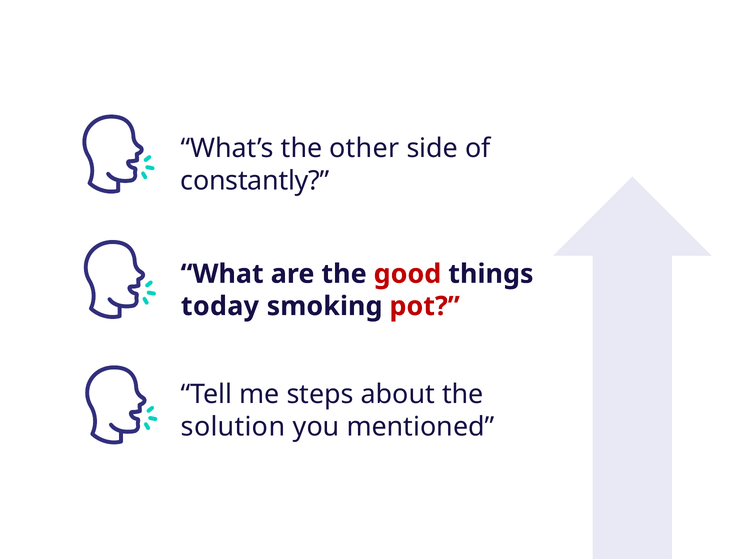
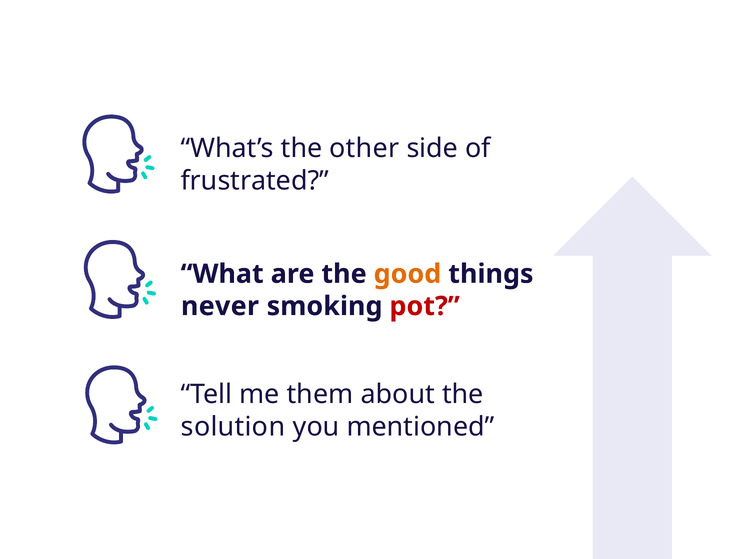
constantly: constantly -> frustrated
good colour: red -> orange
today: today -> never
steps: steps -> them
